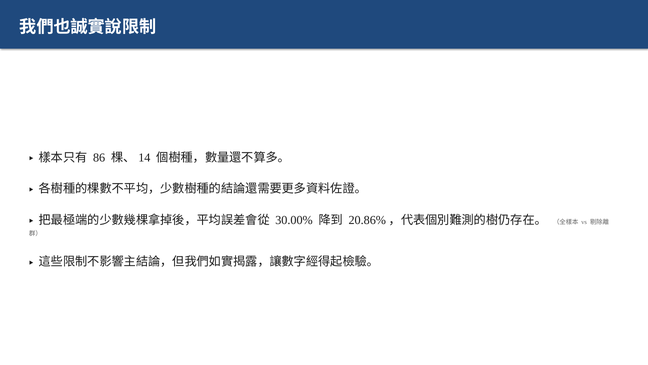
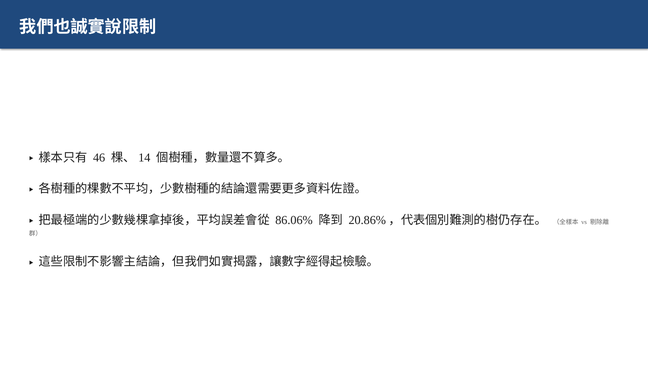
86: 86 -> 46
30.00%: 30.00% -> 86.06%
